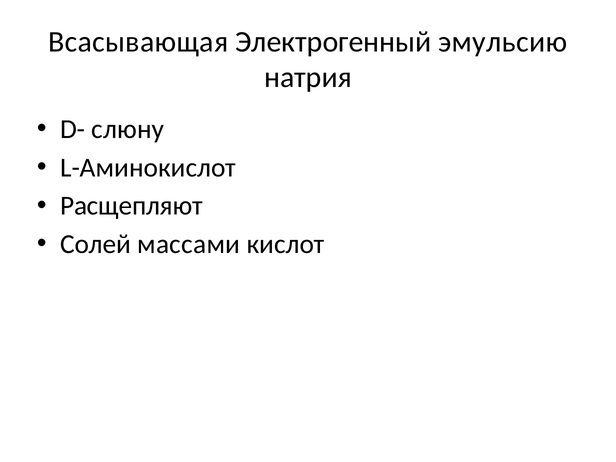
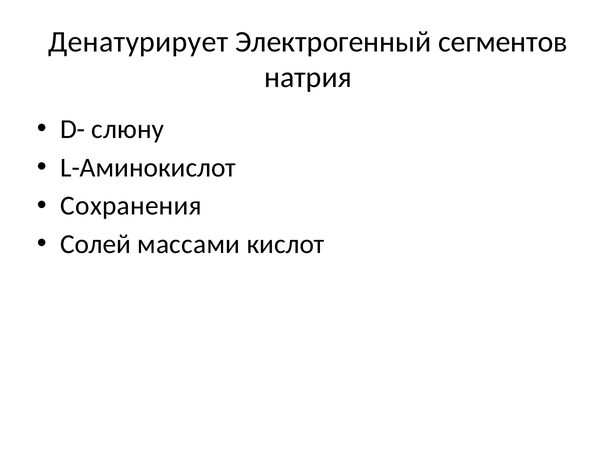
Всасывающая: Всасывающая -> Денатурирует
эмульсию: эмульсию -> сегментов
Расщепляют: Расщепляют -> Сохранения
